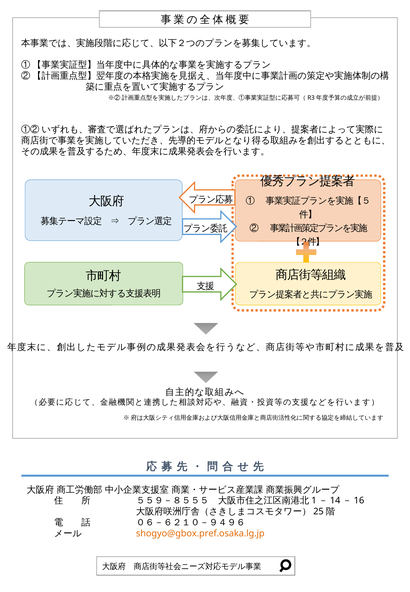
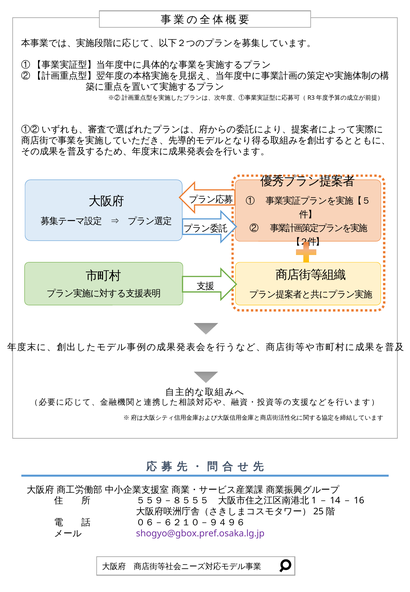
shogyo@gbox.pref.osaka.lg.jp colour: orange -> purple
